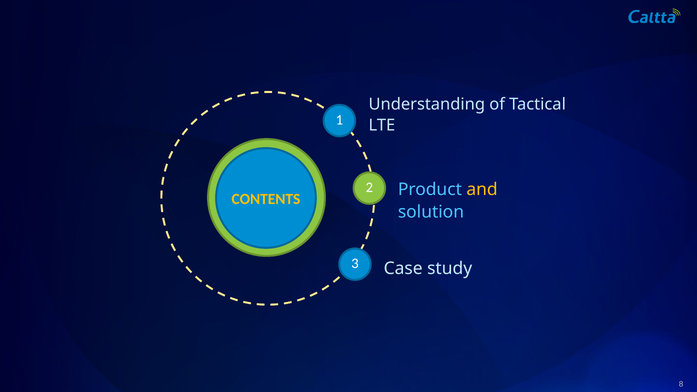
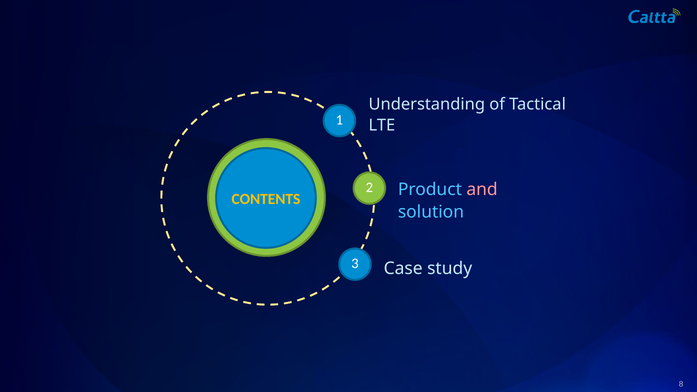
and colour: yellow -> pink
